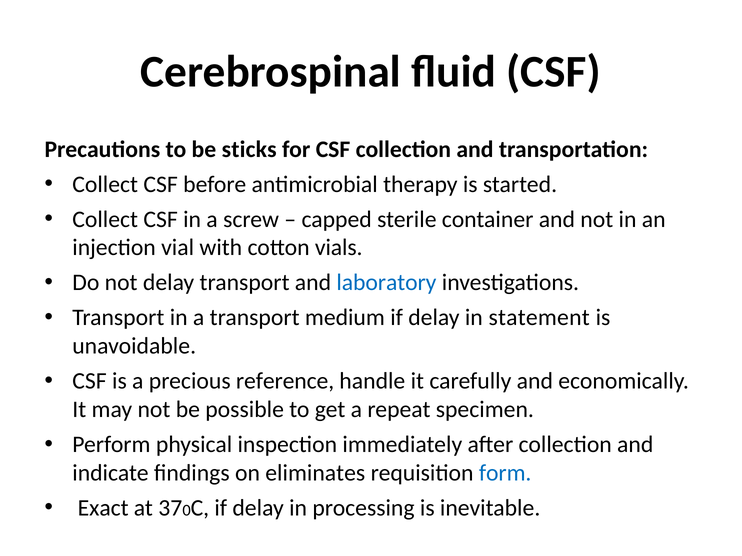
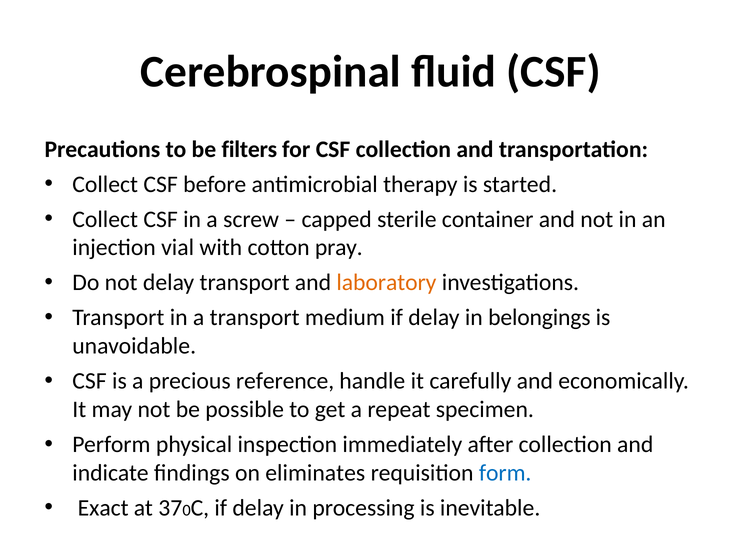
sticks: sticks -> filters
vials: vials -> pray
laboratory colour: blue -> orange
statement: statement -> belongings
